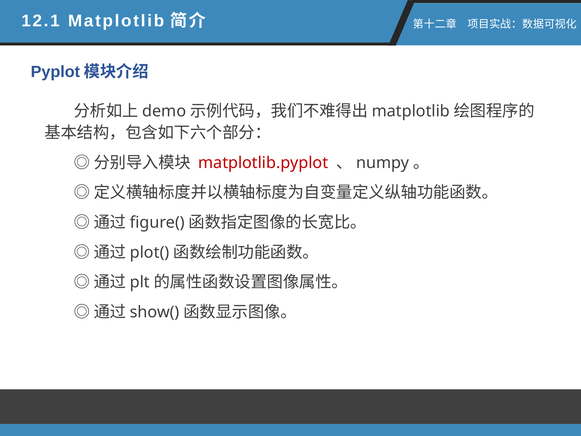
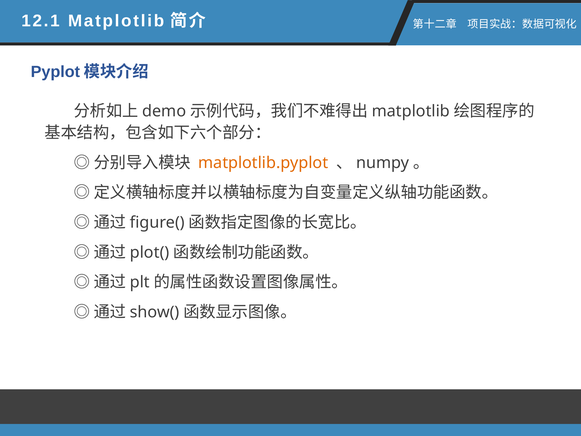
matplotlib.pyplot colour: red -> orange
